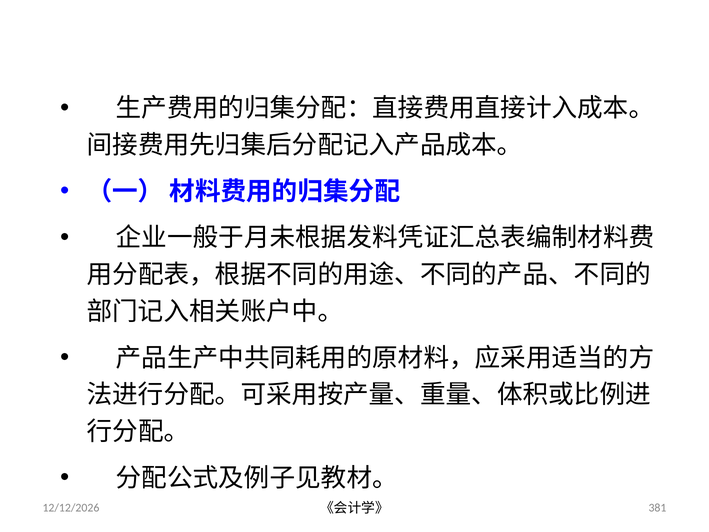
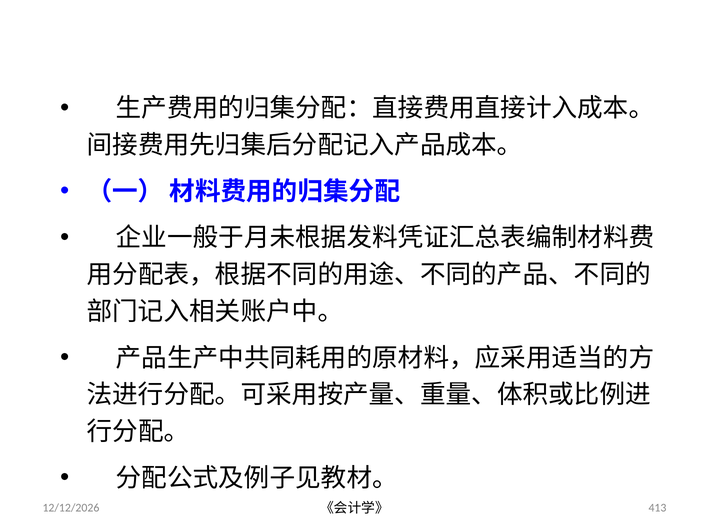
381: 381 -> 413
